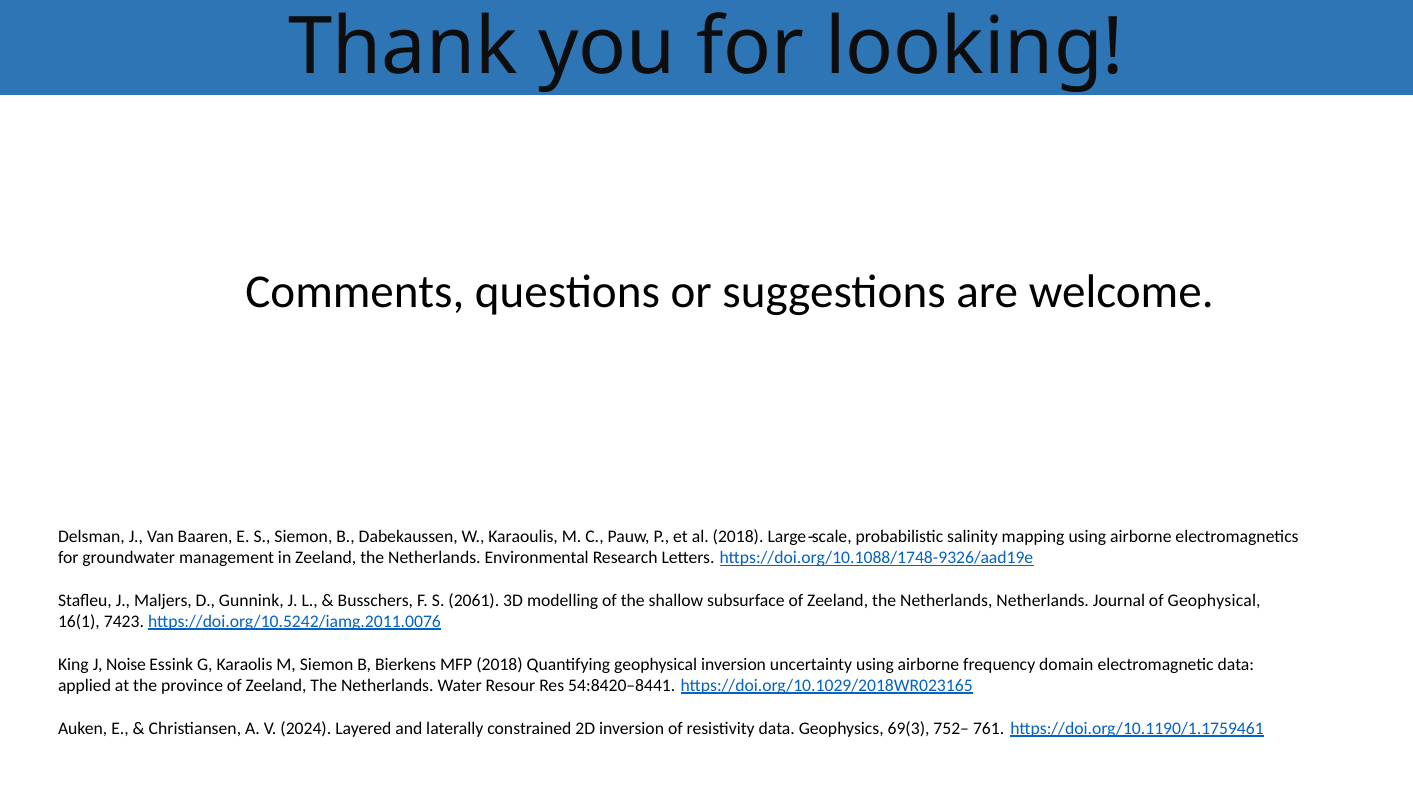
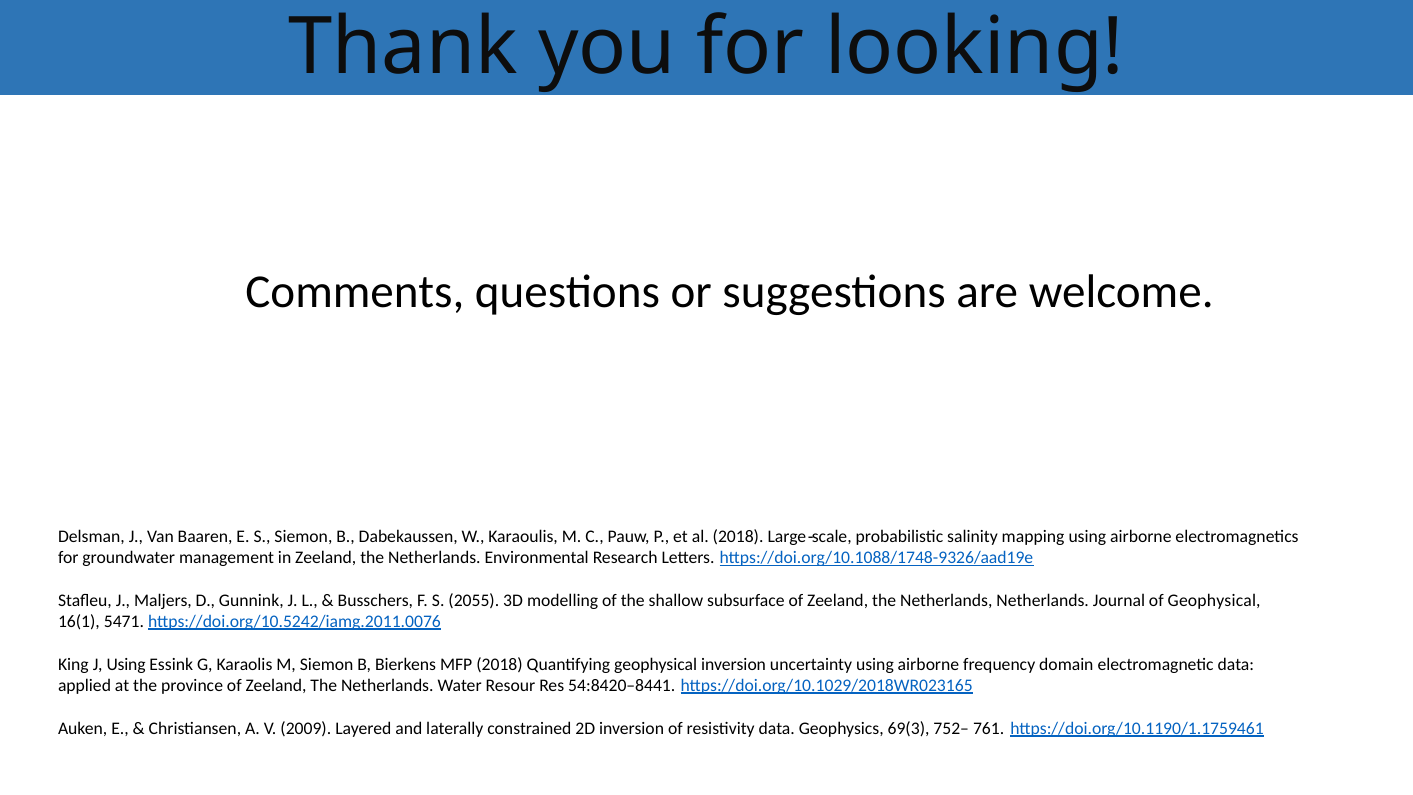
2061: 2061 -> 2055
7423: 7423 -> 5471
J Noise: Noise -> Using
2024: 2024 -> 2009
